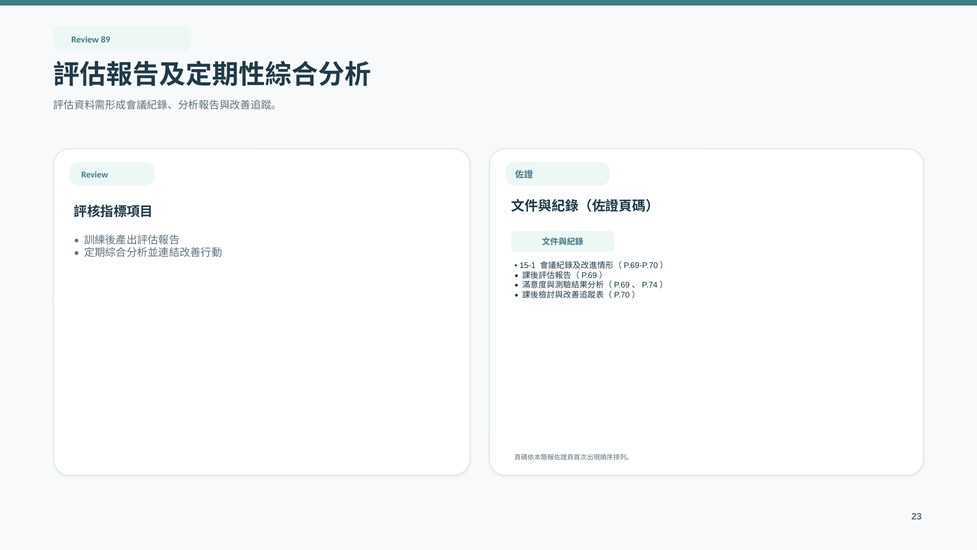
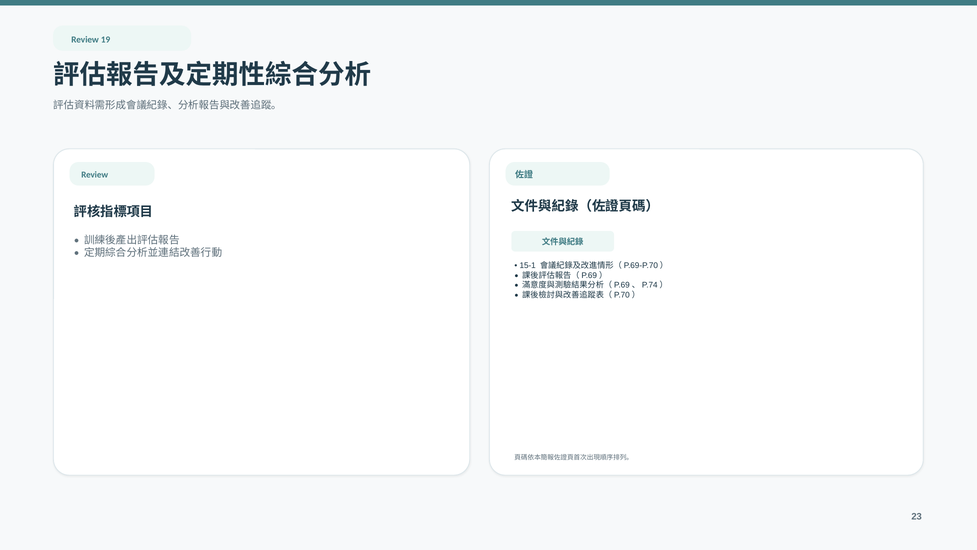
89: 89 -> 19
